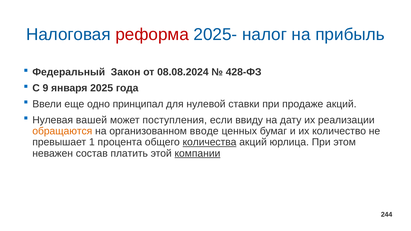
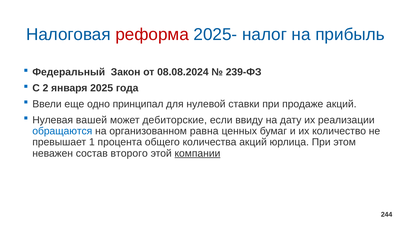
428-ФЗ: 428-ФЗ -> 239-ФЗ
9: 9 -> 2
поступления: поступления -> дебиторские
обращаются colour: orange -> blue
вводе: вводе -> равна
количества underline: present -> none
платить: платить -> второго
